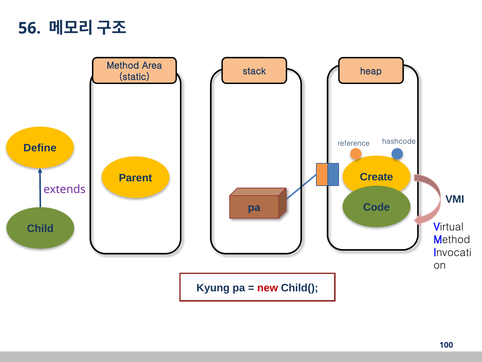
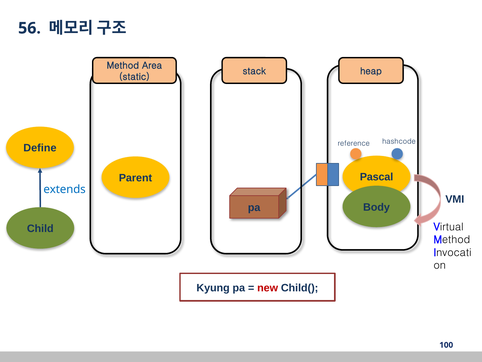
Create: Create -> Pascal
extends colour: purple -> blue
Code: Code -> Body
